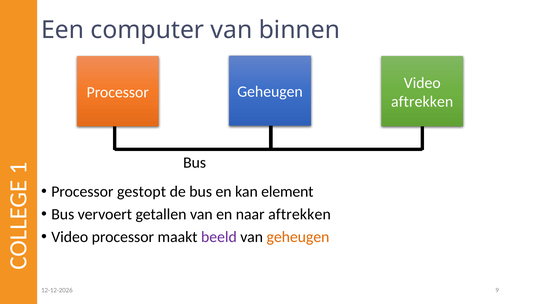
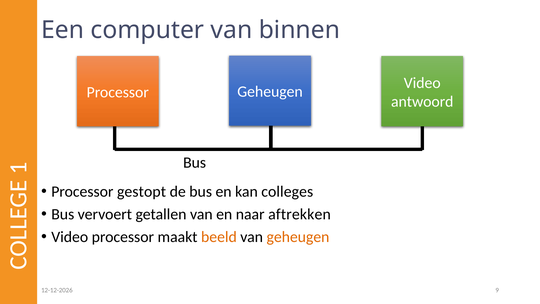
aftrekken at (422, 102): aftrekken -> antwoord
element: element -> colleges
beeld colour: purple -> orange
